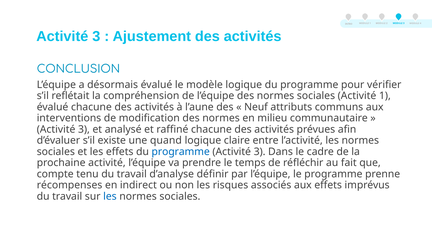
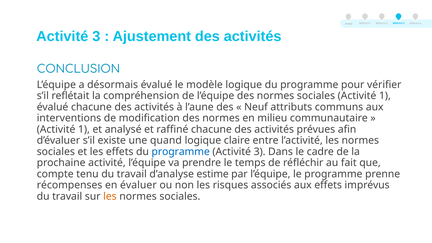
3 at (84, 129): 3 -> 1
définir: définir -> estime
indirect: indirect -> évaluer
les at (110, 196) colour: blue -> orange
